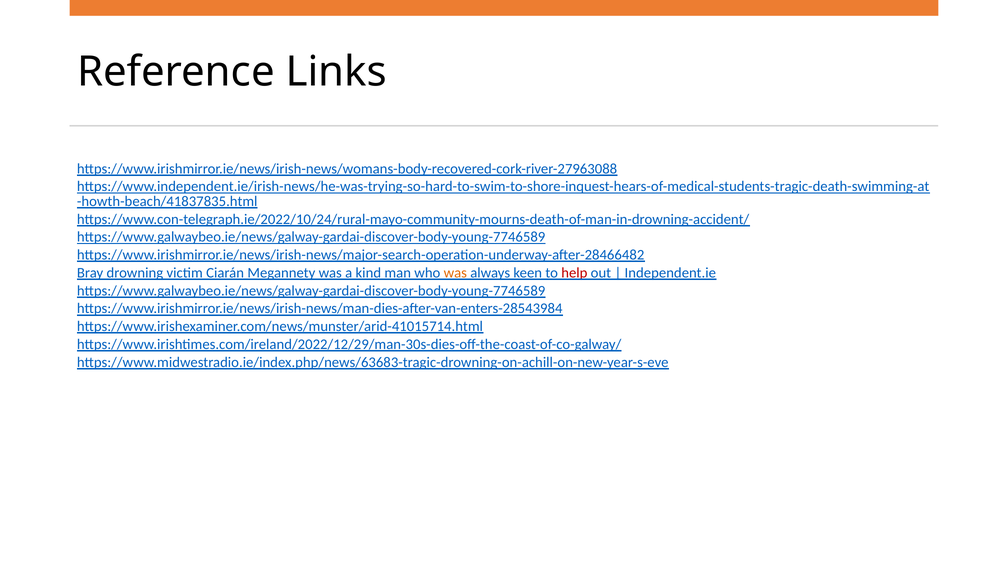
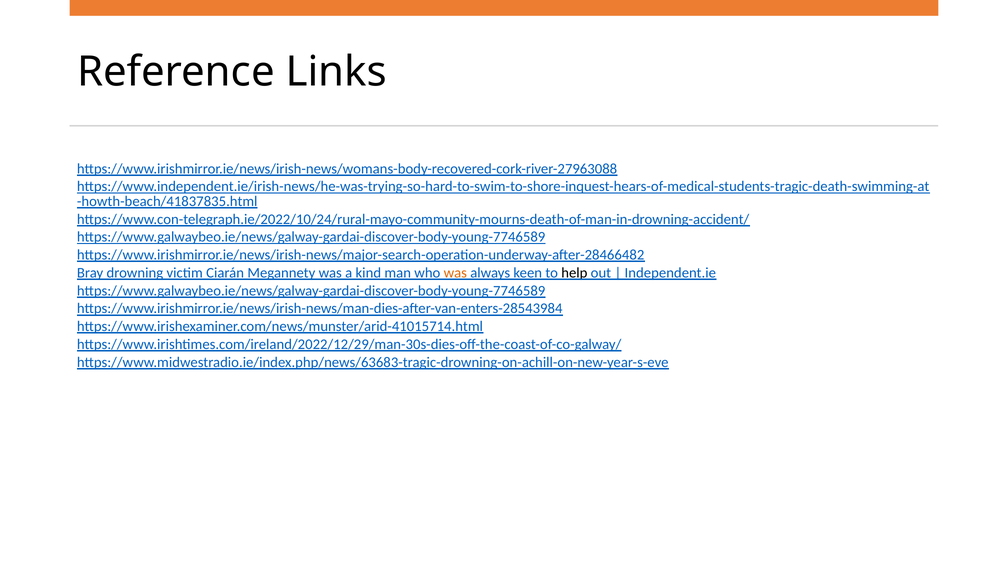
help colour: red -> black
